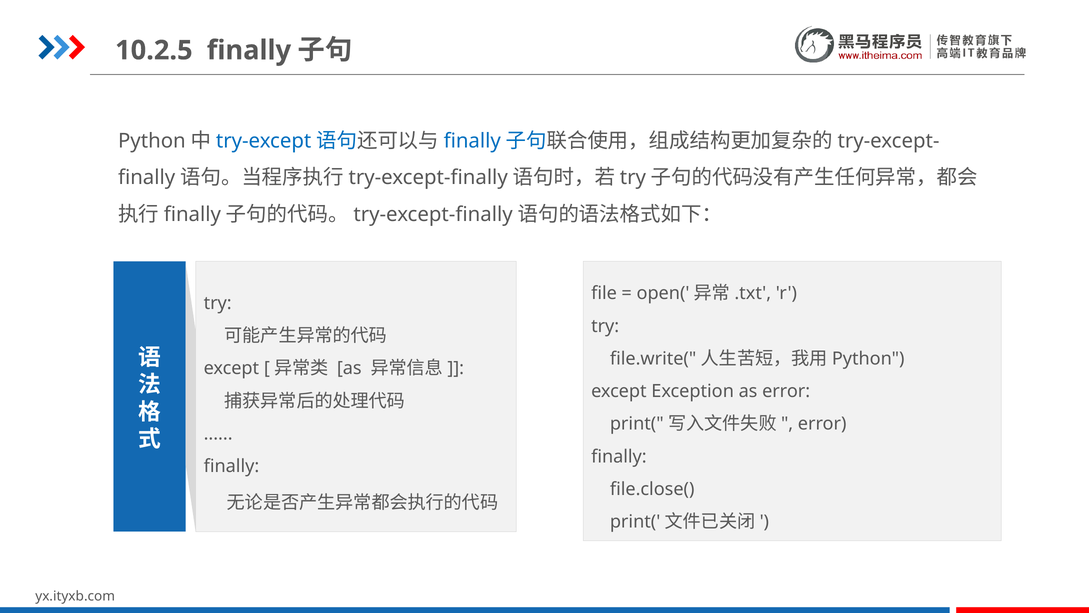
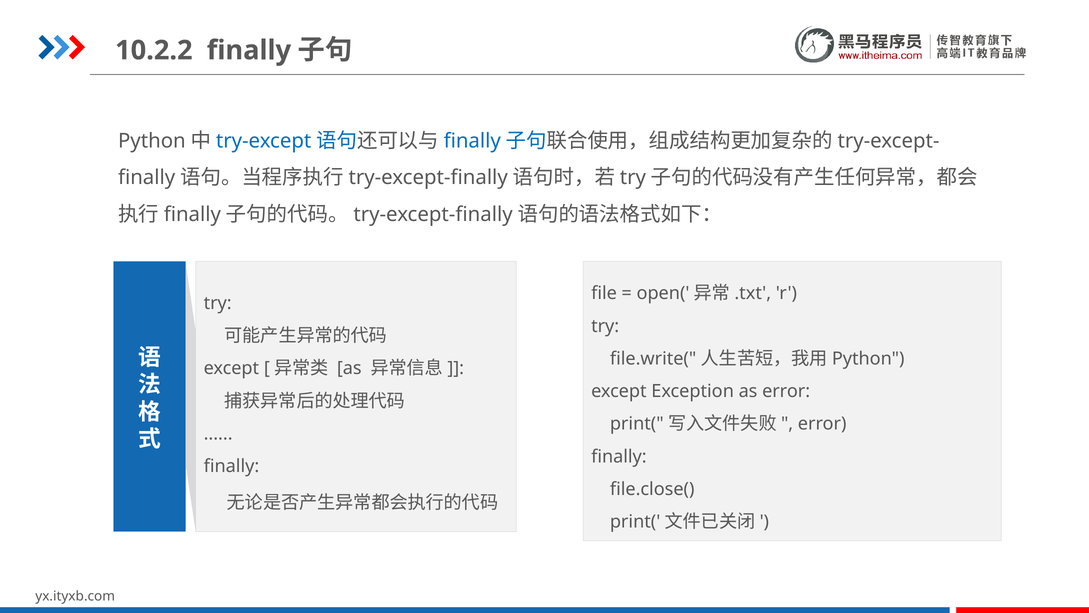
10.2.5: 10.2.5 -> 10.2.2
